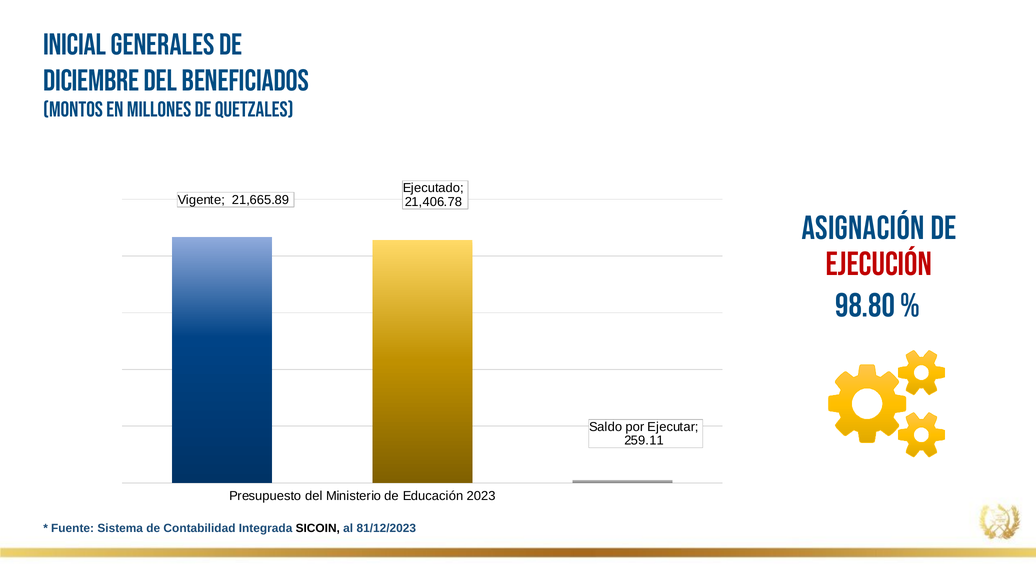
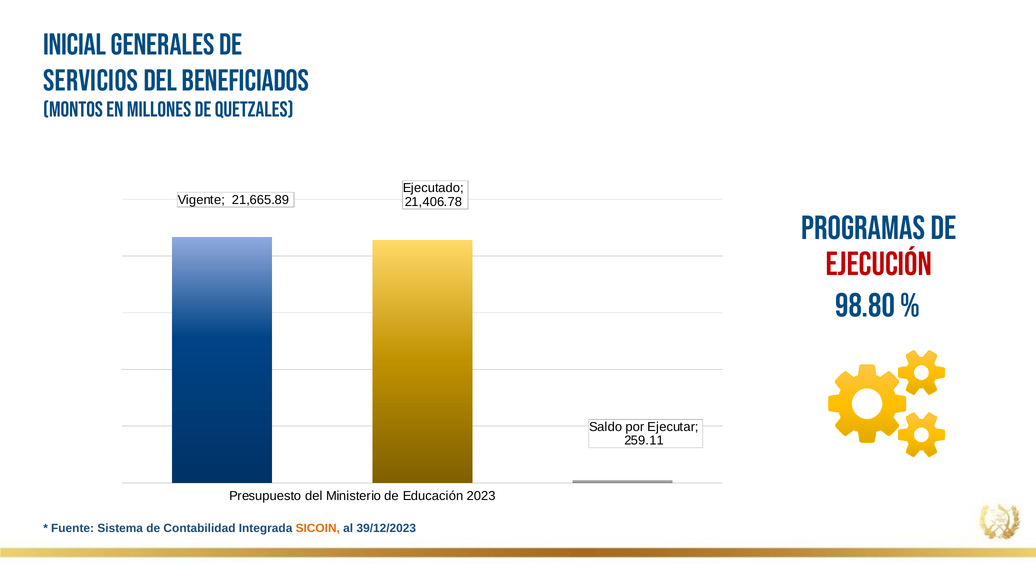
DICIEMBRE: DICIEMBRE -> SERVICIOS
Asignación: Asignación -> Programas
SICOIN colour: black -> orange
81/12/2023: 81/12/2023 -> 39/12/2023
